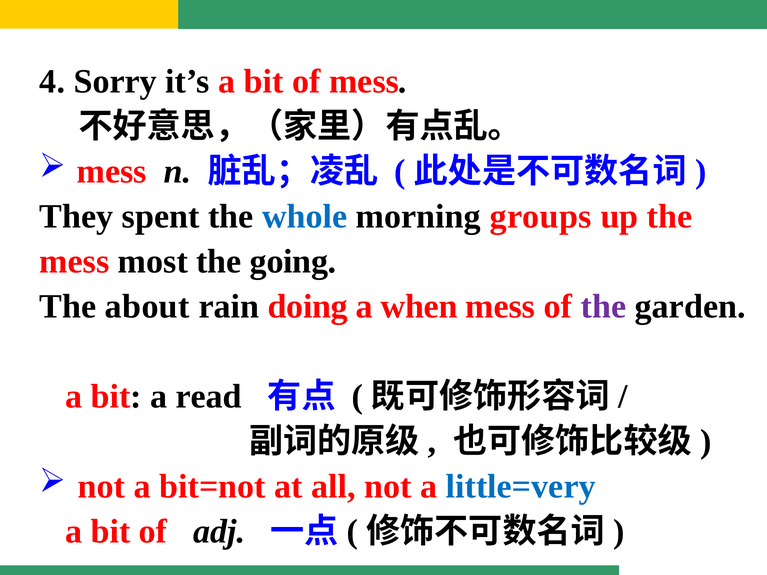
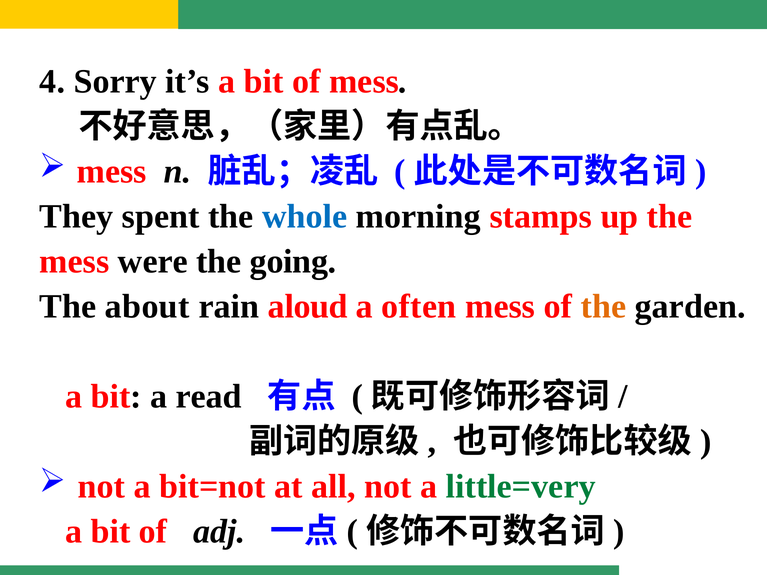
groups: groups -> stamps
most: most -> were
doing: doing -> aloud
when: when -> often
the at (604, 307) colour: purple -> orange
little=very colour: blue -> green
